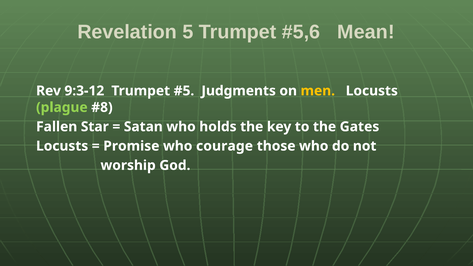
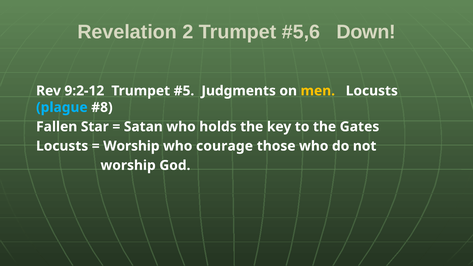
5: 5 -> 2
Mean: Mean -> Down
9:3-12: 9:3-12 -> 9:2-12
plague colour: light green -> light blue
Promise at (131, 146): Promise -> Worship
